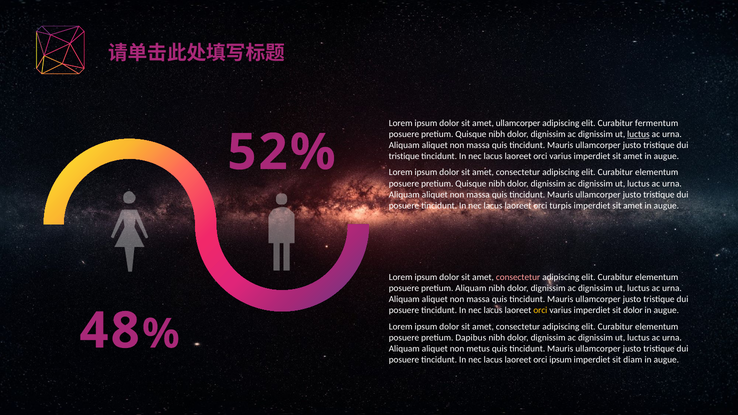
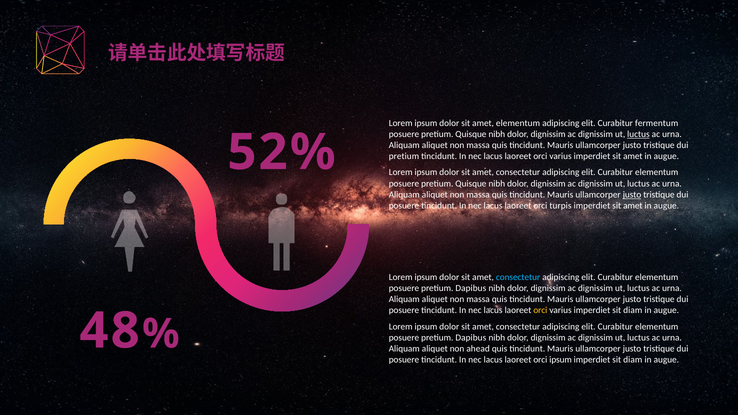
amet ullamcorper: ullamcorper -> elementum
tristique at (404, 156): tristique -> pretium
justo at (632, 195) underline: none -> present
consectetur at (518, 277) colour: pink -> light blue
Aliquam at (471, 288): Aliquam -> Dapibus
varius imperdiet sit dolor: dolor -> diam
metus: metus -> ahead
